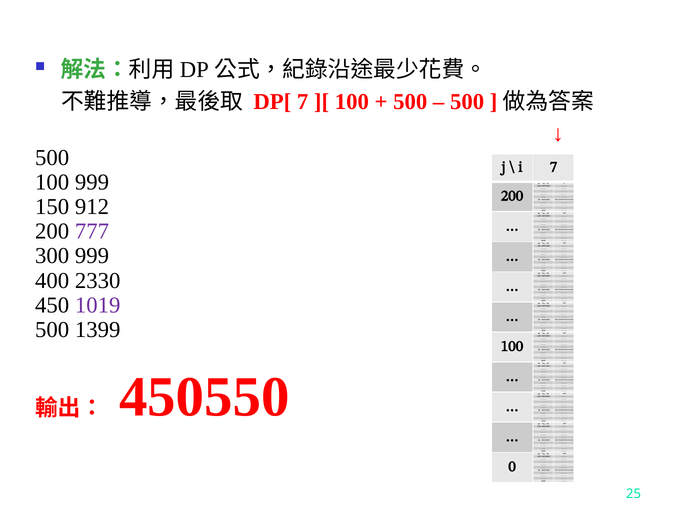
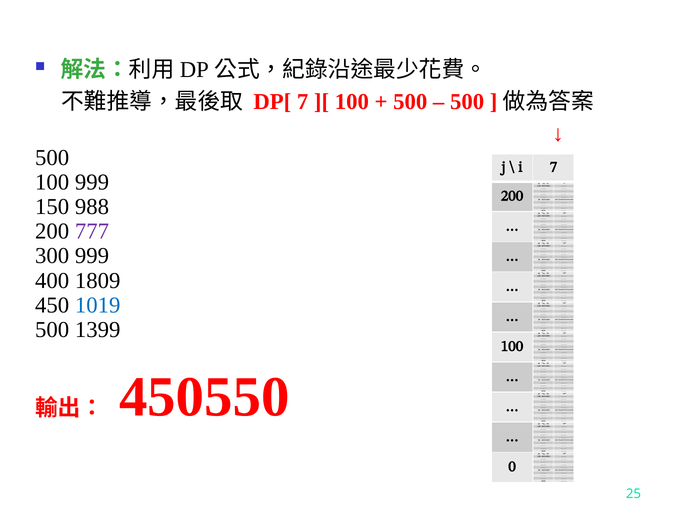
912: 912 -> 988
2330: 2330 -> 1809
1019 colour: purple -> blue
